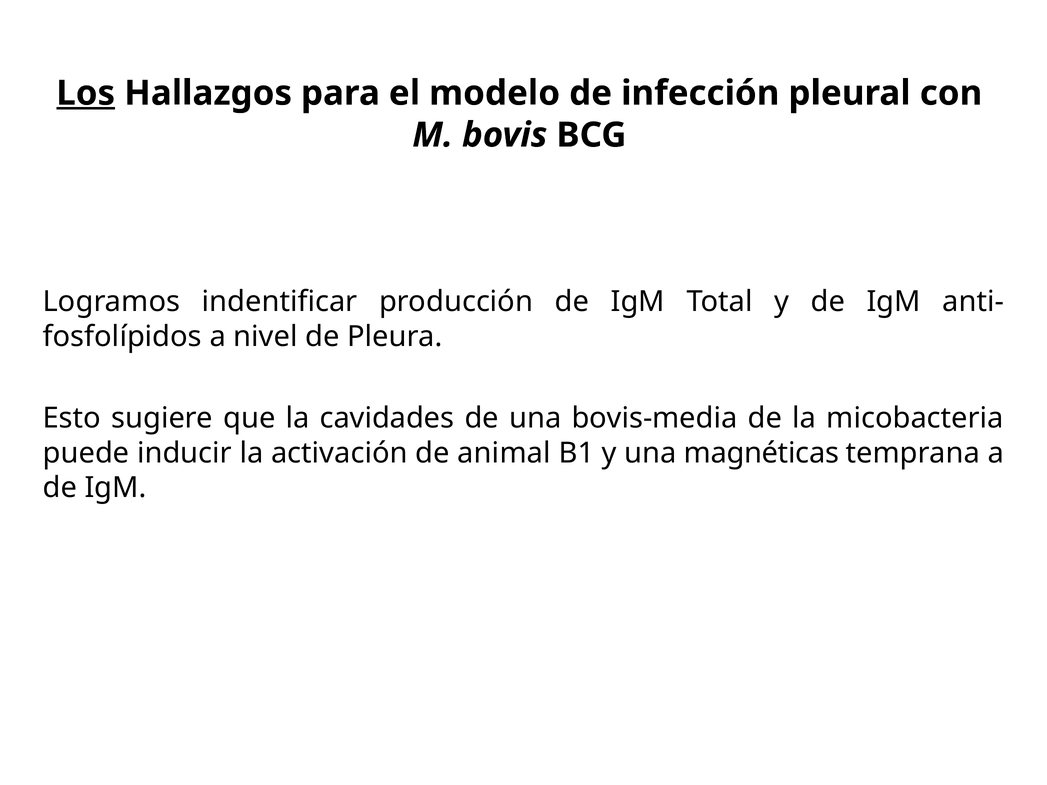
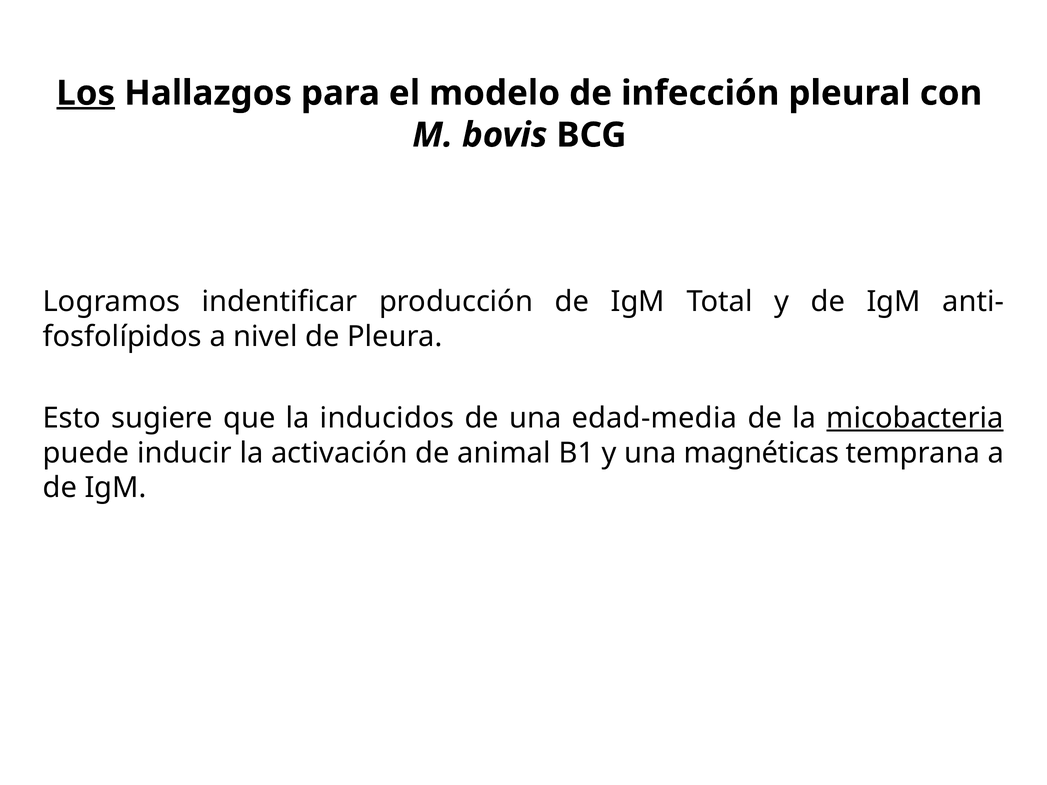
cavidades: cavidades -> inducidos
bovis-media: bovis-media -> edad-media
micobacteria underline: none -> present
